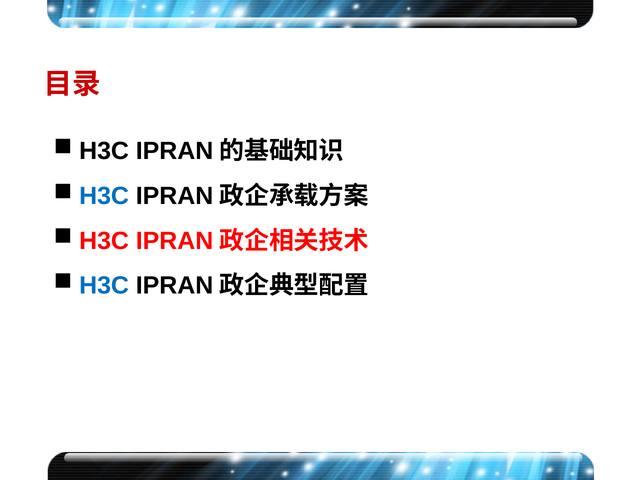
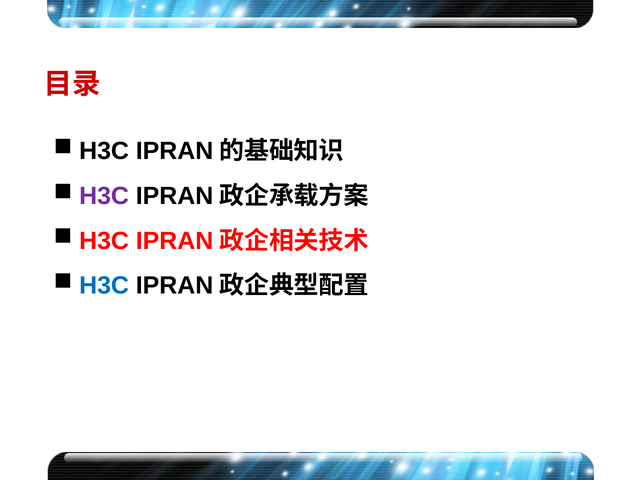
H3C at (104, 196) colour: blue -> purple
